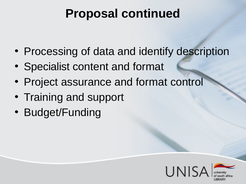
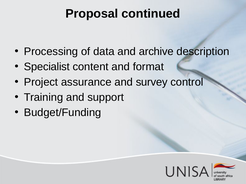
identify: identify -> archive
assurance and format: format -> survey
